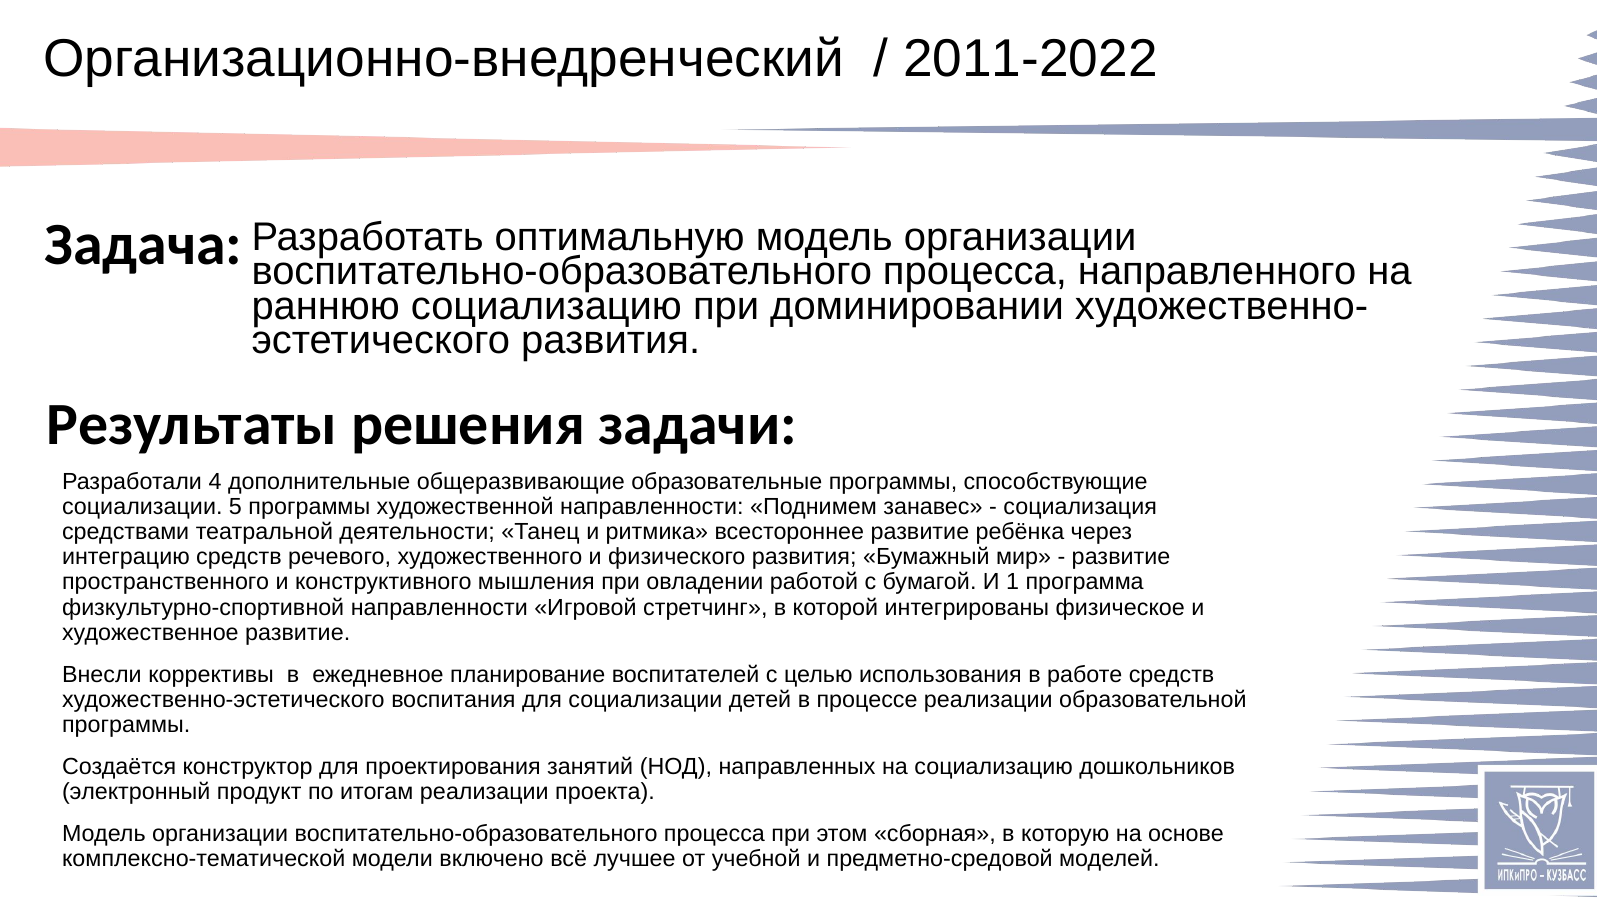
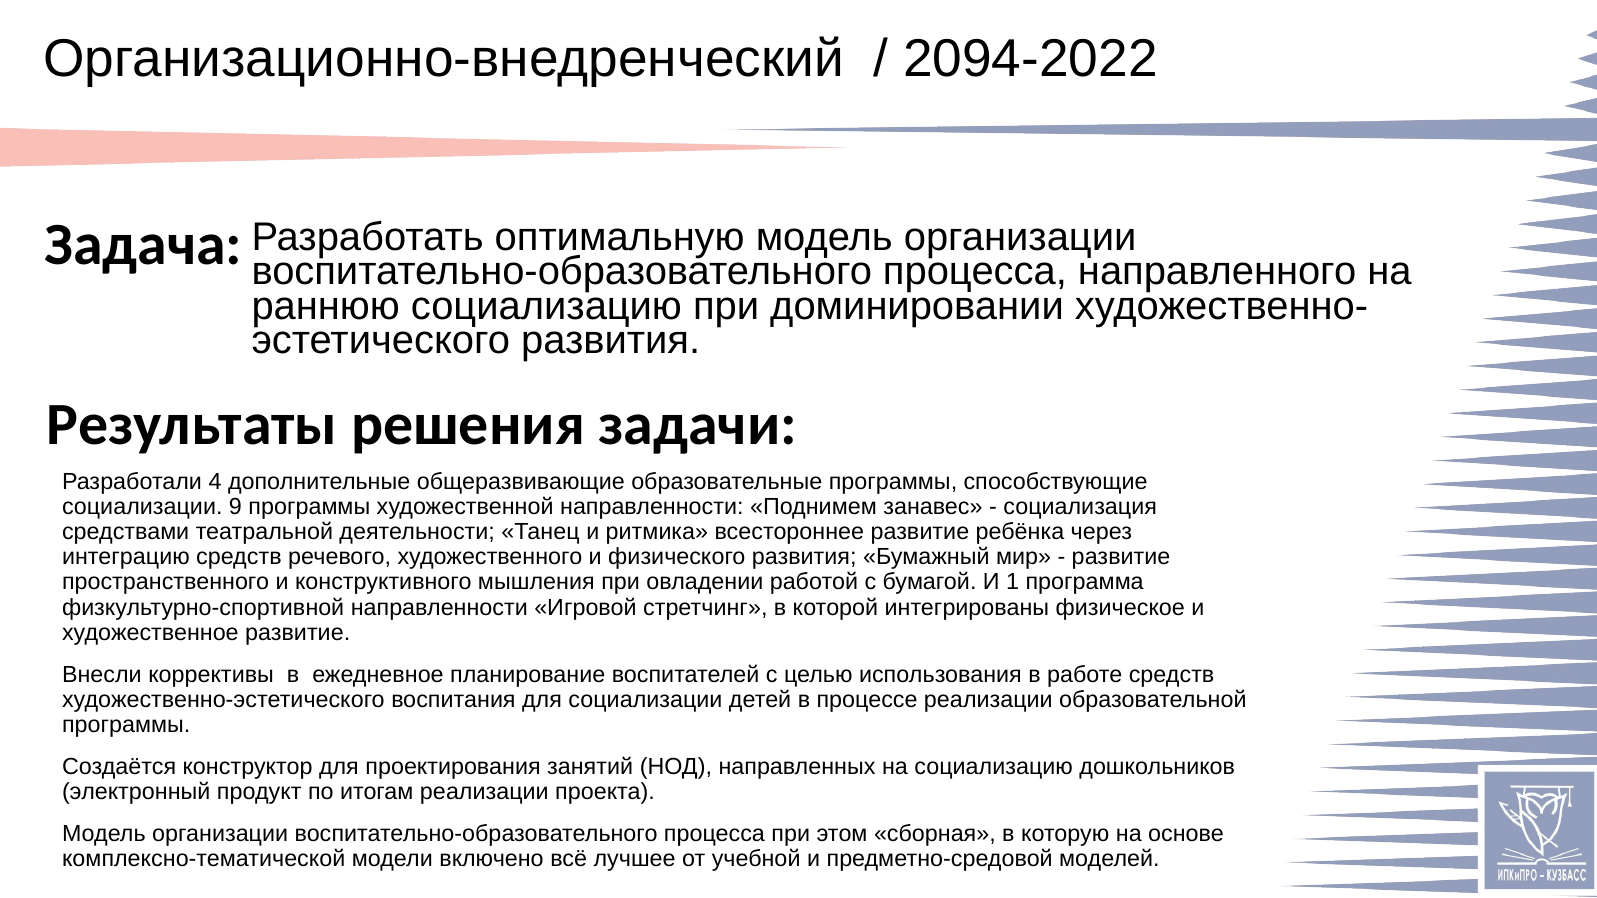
2011-2022: 2011-2022 -> 2094-2022
5: 5 -> 9
